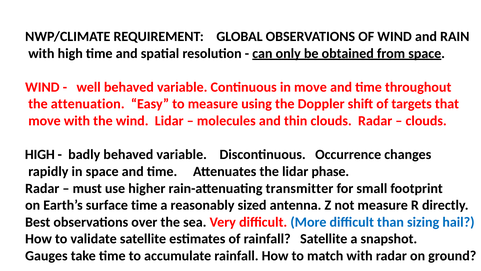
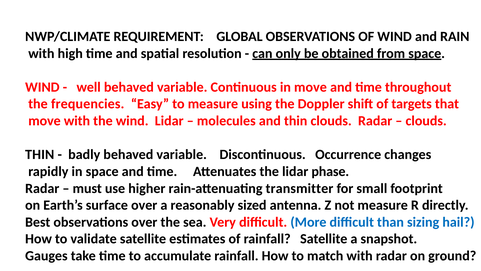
attenuation: attenuation -> frequencies
HIGH at (40, 154): HIGH -> THIN
surface time: time -> over
